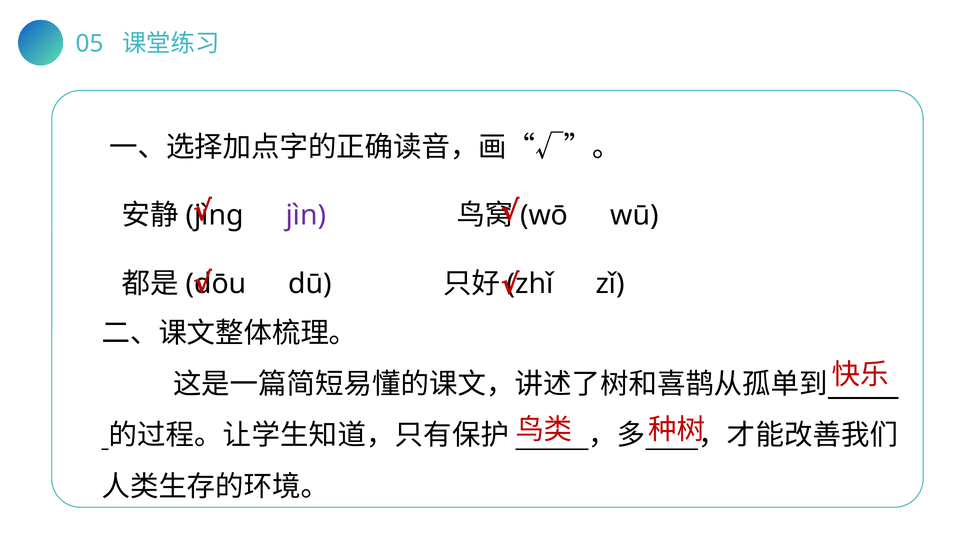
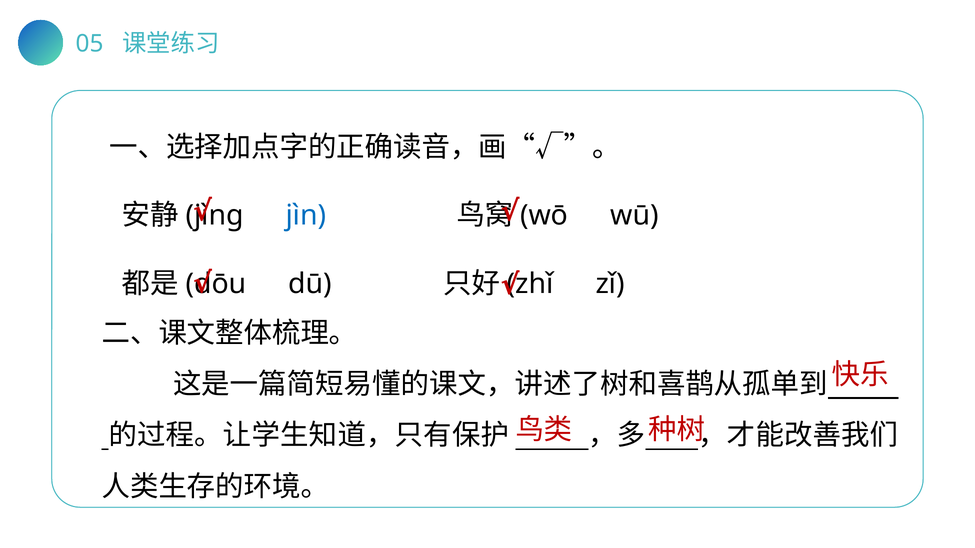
jìn colour: purple -> blue
